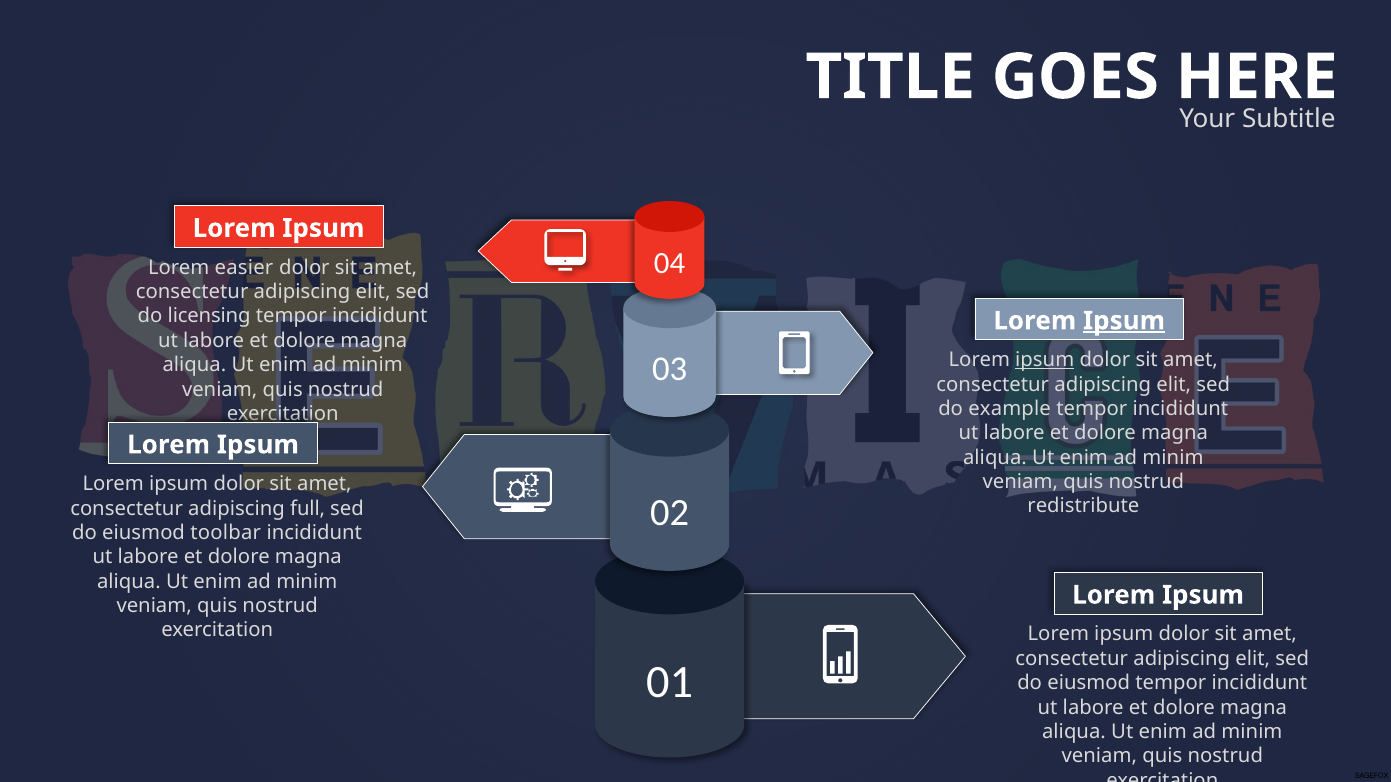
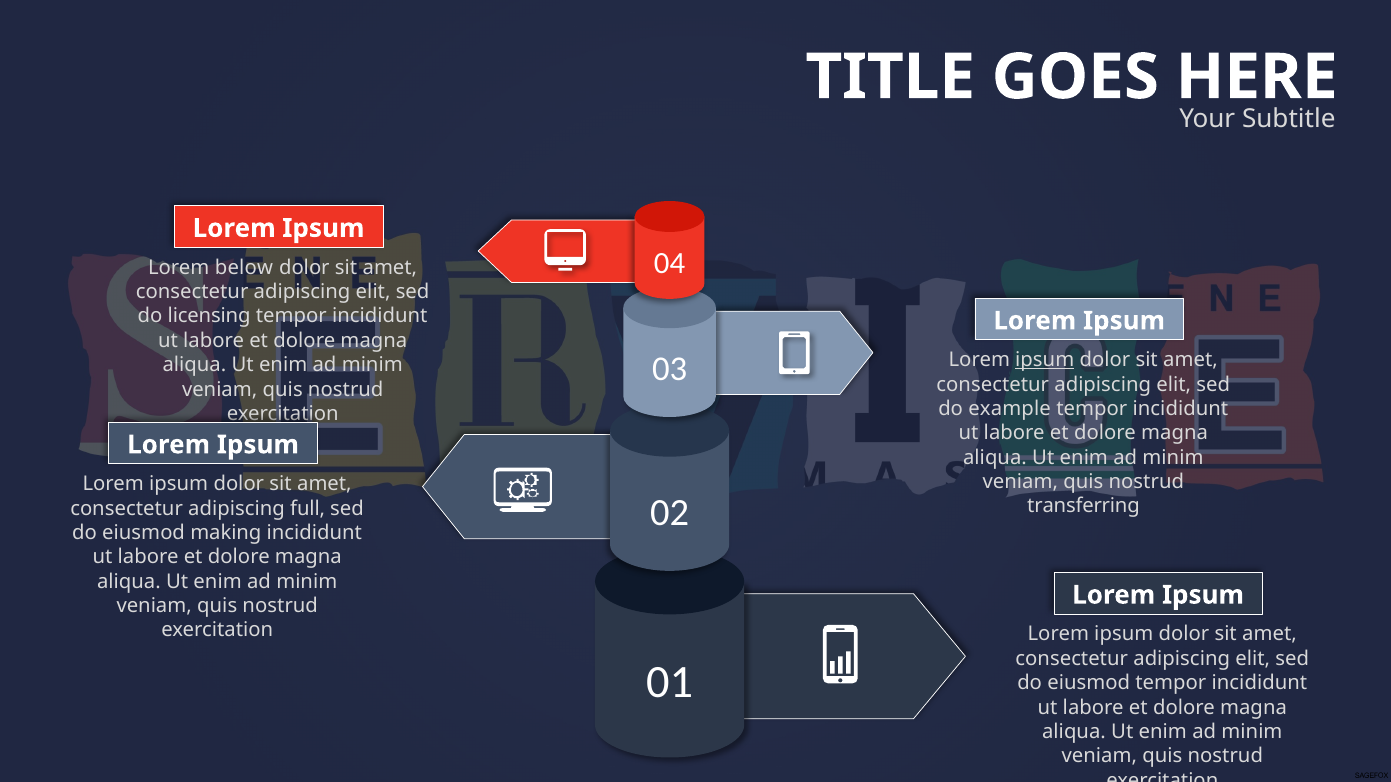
easier: easier -> below
Ipsum at (1124, 321) underline: present -> none
redistribute: redistribute -> transferring
toolbar: toolbar -> making
